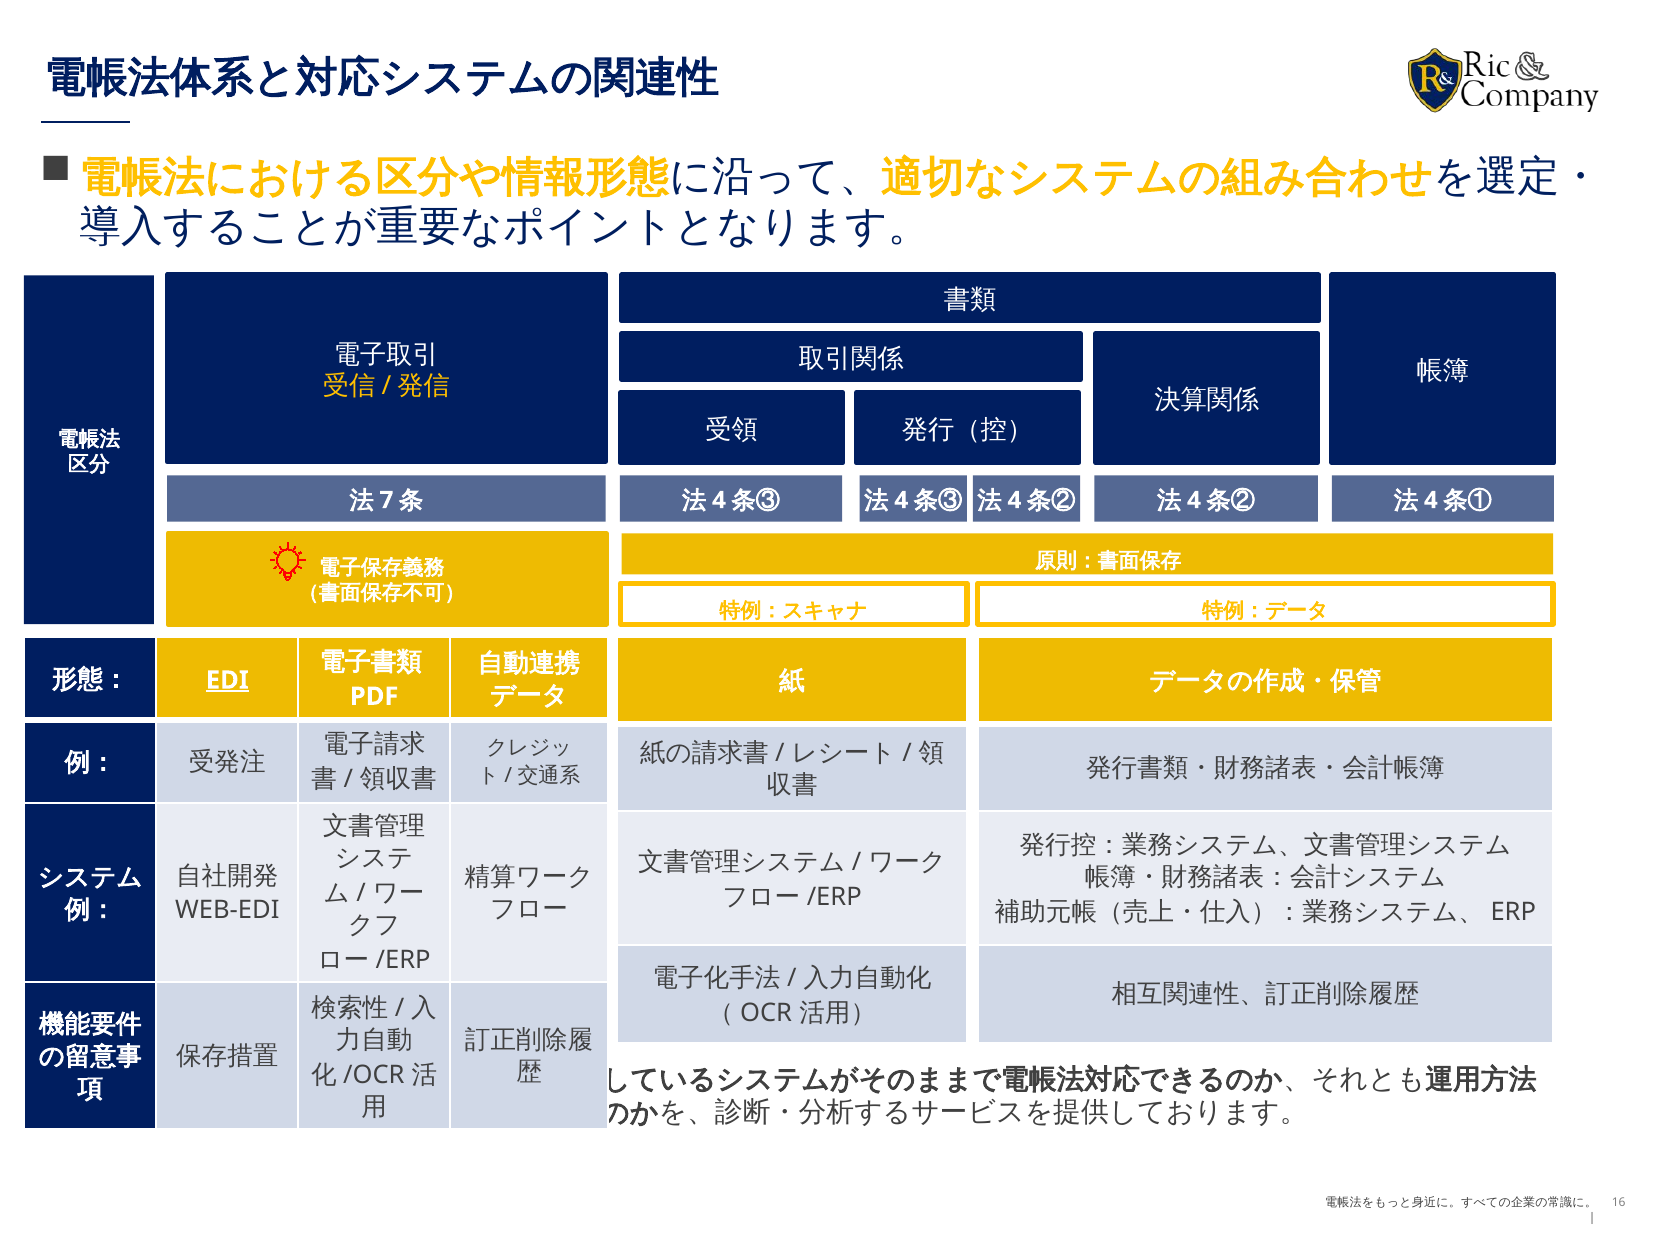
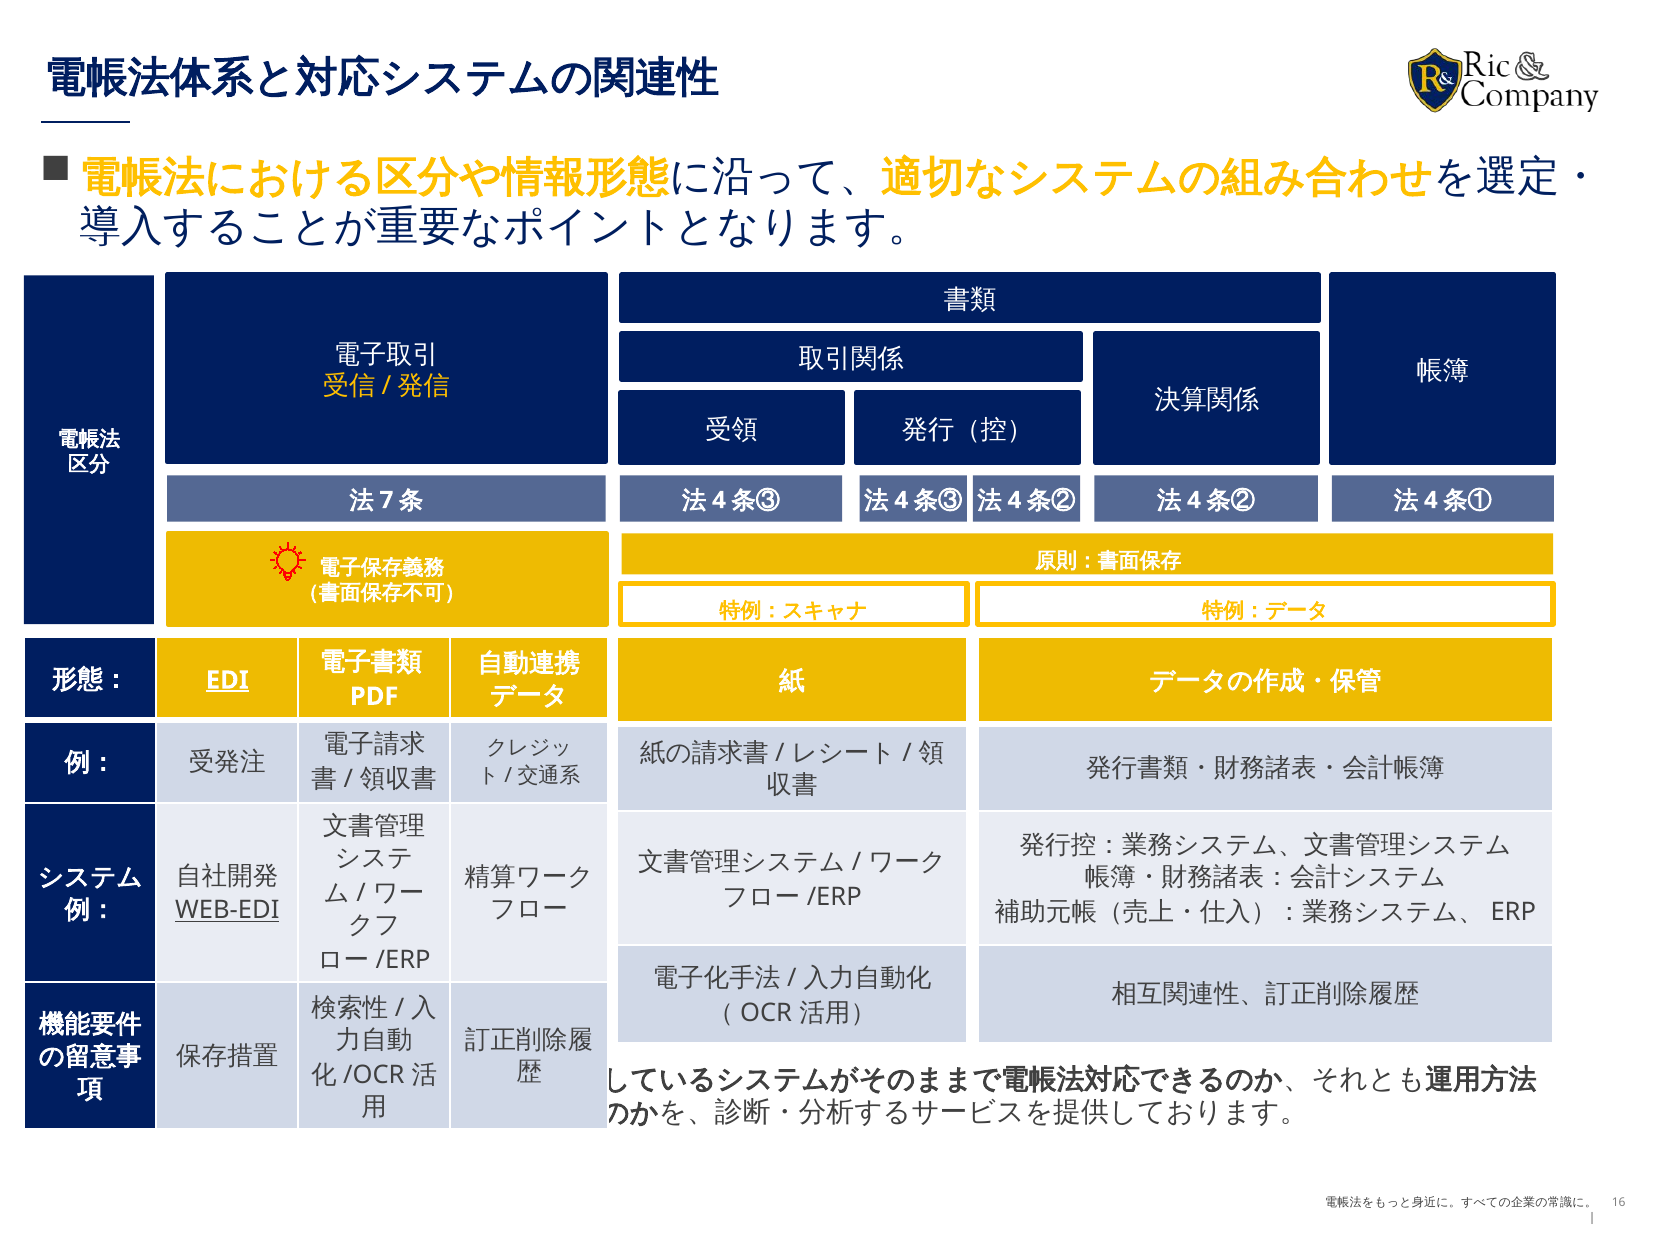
WEB-EDI underline: none -> present
